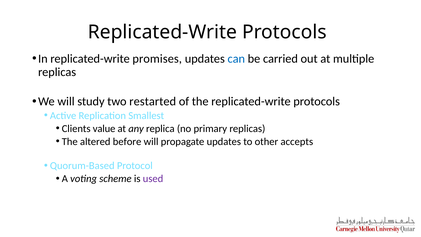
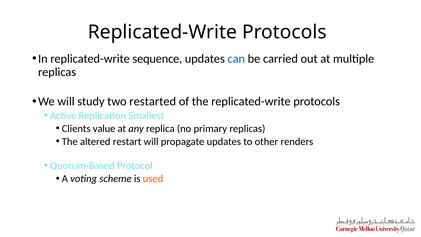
promises: promises -> sequence
before: before -> restart
accepts: accepts -> renders
used colour: purple -> orange
